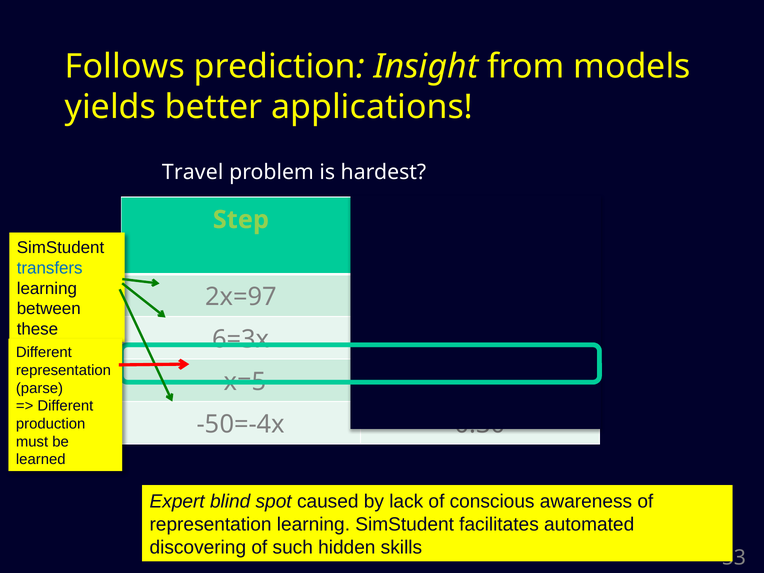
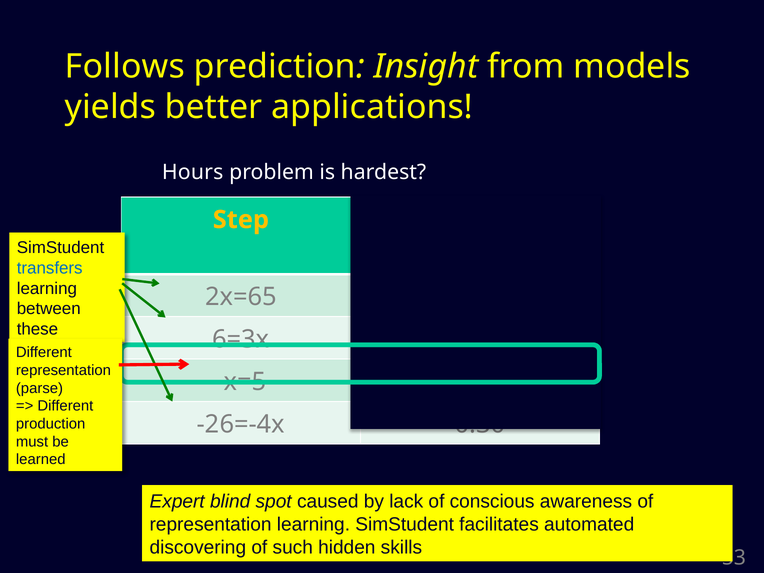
Travel: Travel -> Hours
Step colour: light green -> yellow
2x=97: 2x=97 -> 2x=65
-50=-4x: -50=-4x -> -26=-4x
